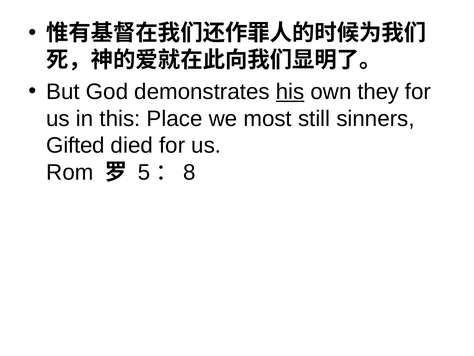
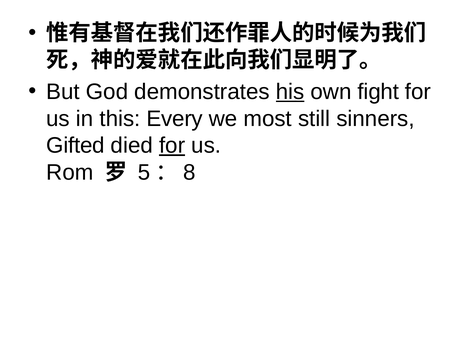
they: they -> fight
Place: Place -> Every
for at (172, 145) underline: none -> present
